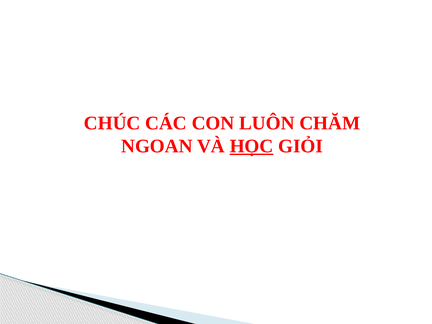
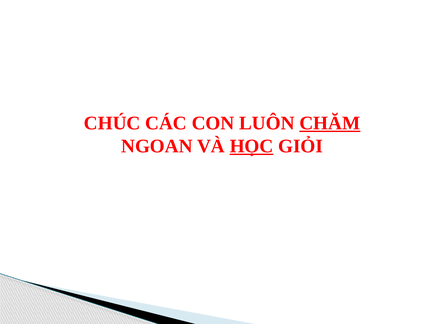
CHĂM underline: none -> present
